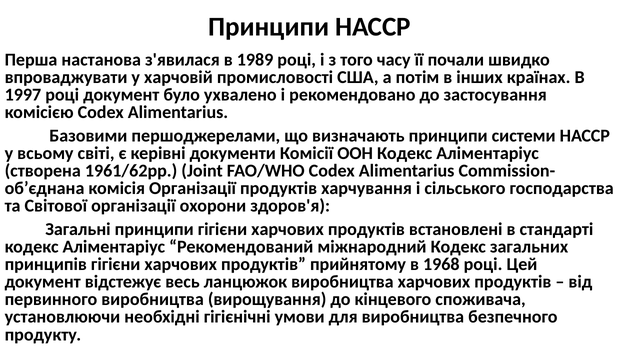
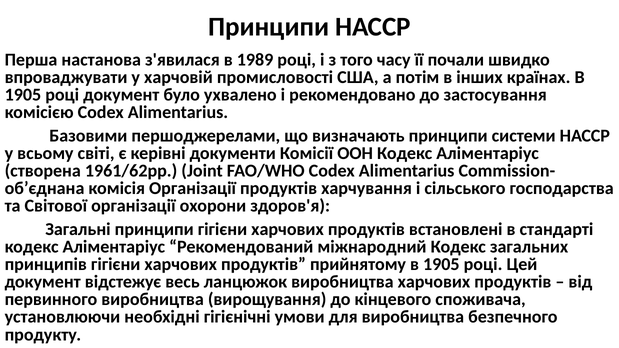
1997 at (23, 95): 1997 -> 1905
прийнятому в 1968: 1968 -> 1905
